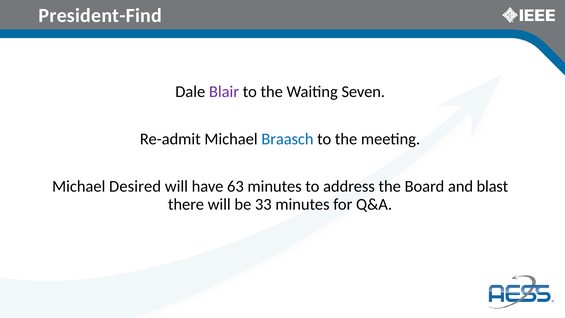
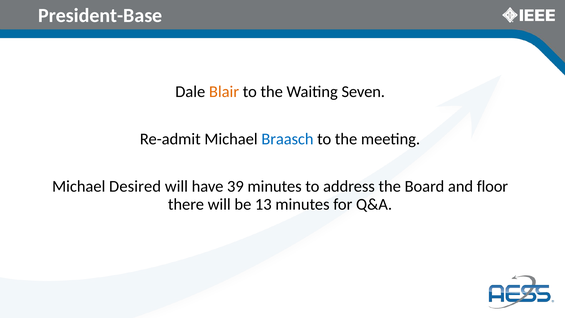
President-Find: President-Find -> President-Base
Blair colour: purple -> orange
63: 63 -> 39
blast: blast -> floor
33: 33 -> 13
